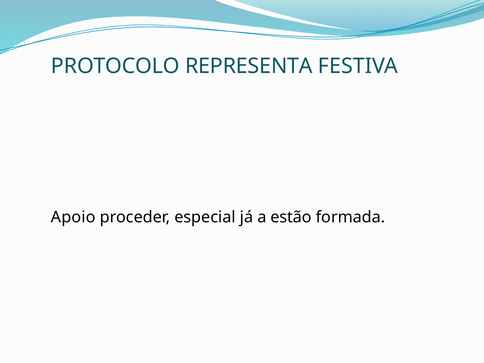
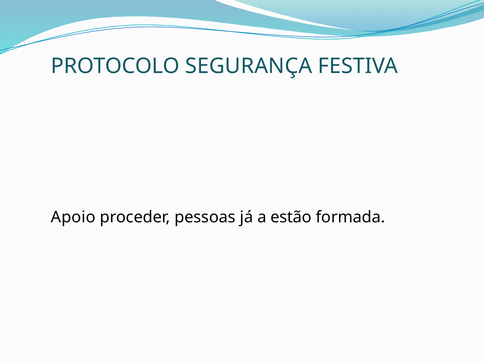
REPRESENTA: REPRESENTA -> SEGURANÇA
especial: especial -> pessoas
